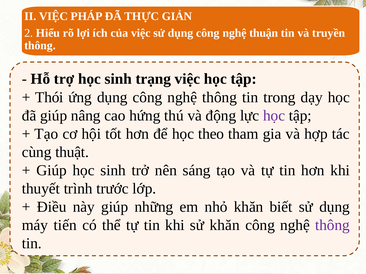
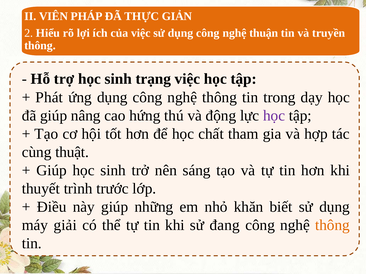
II VIỆC: VIỆC -> VIÊN
Thói: Thói -> Phát
theo: theo -> chất
tiến: tiến -> giải
sử khăn: khăn -> đang
thông at (332, 226) colour: purple -> orange
